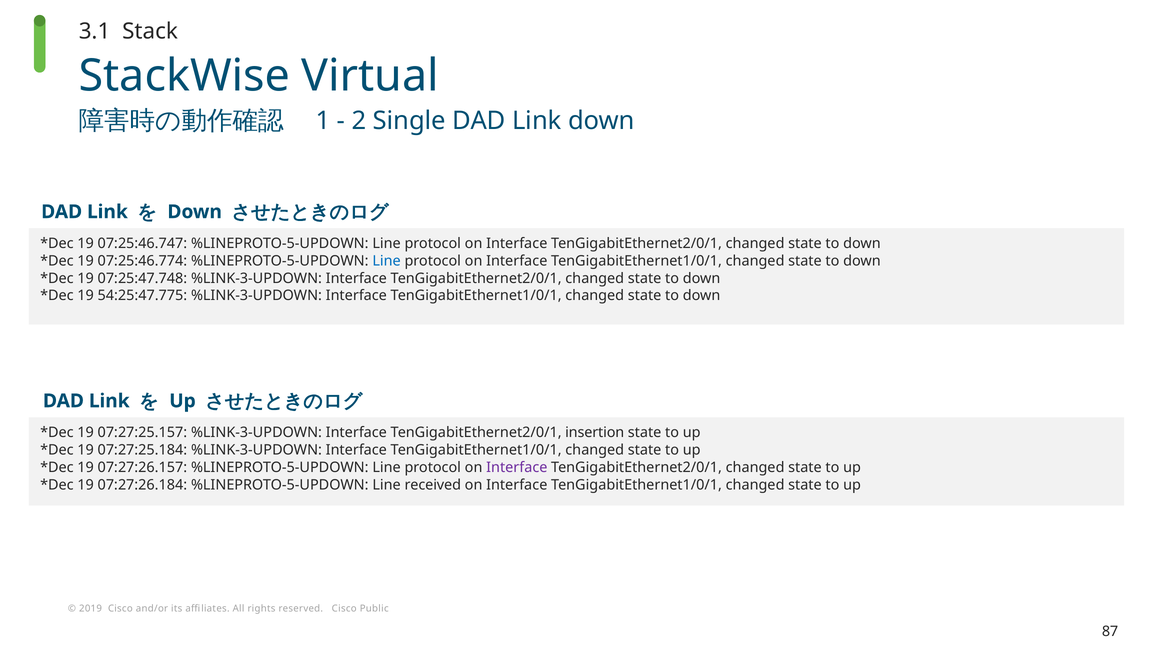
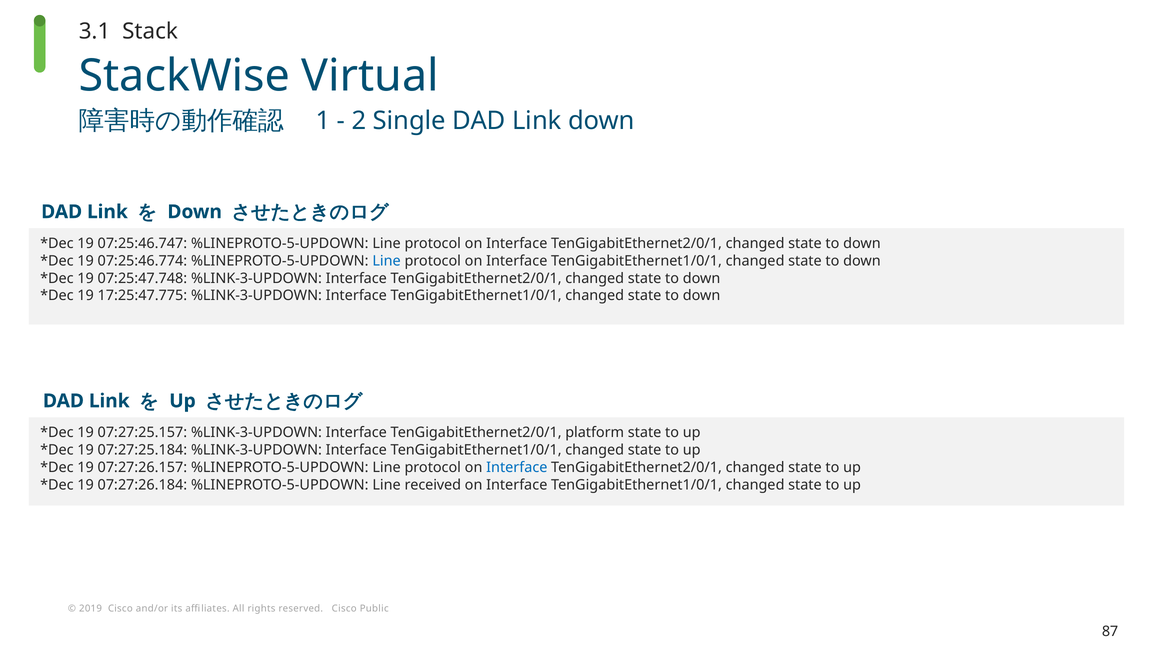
54:25:47.775: 54:25:47.775 -> 17:25:47.775
insertion: insertion -> platform
Interface at (517, 467) colour: purple -> blue
